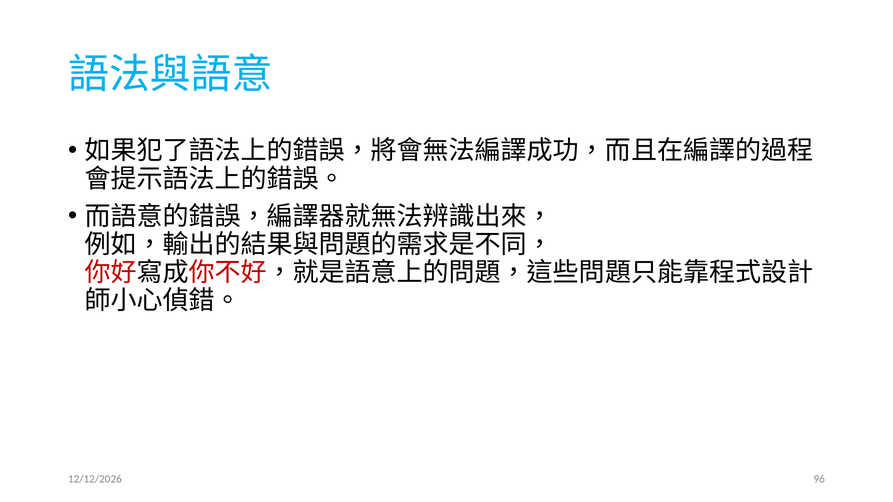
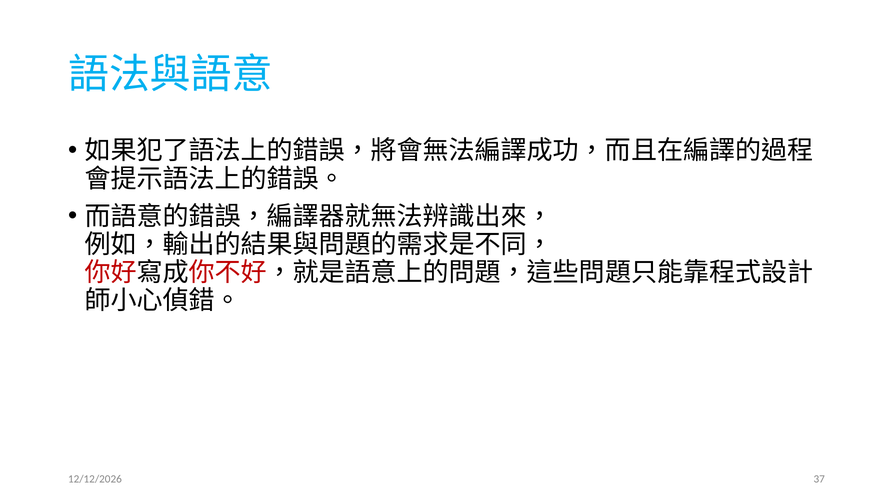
96: 96 -> 37
